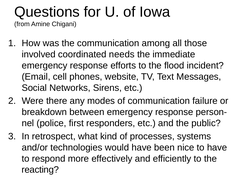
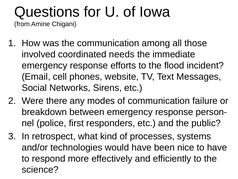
reacting: reacting -> science
